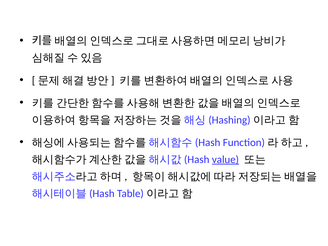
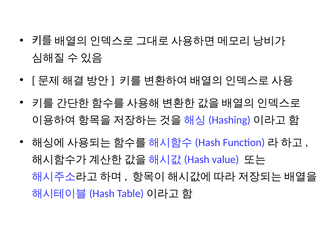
value underline: present -> none
